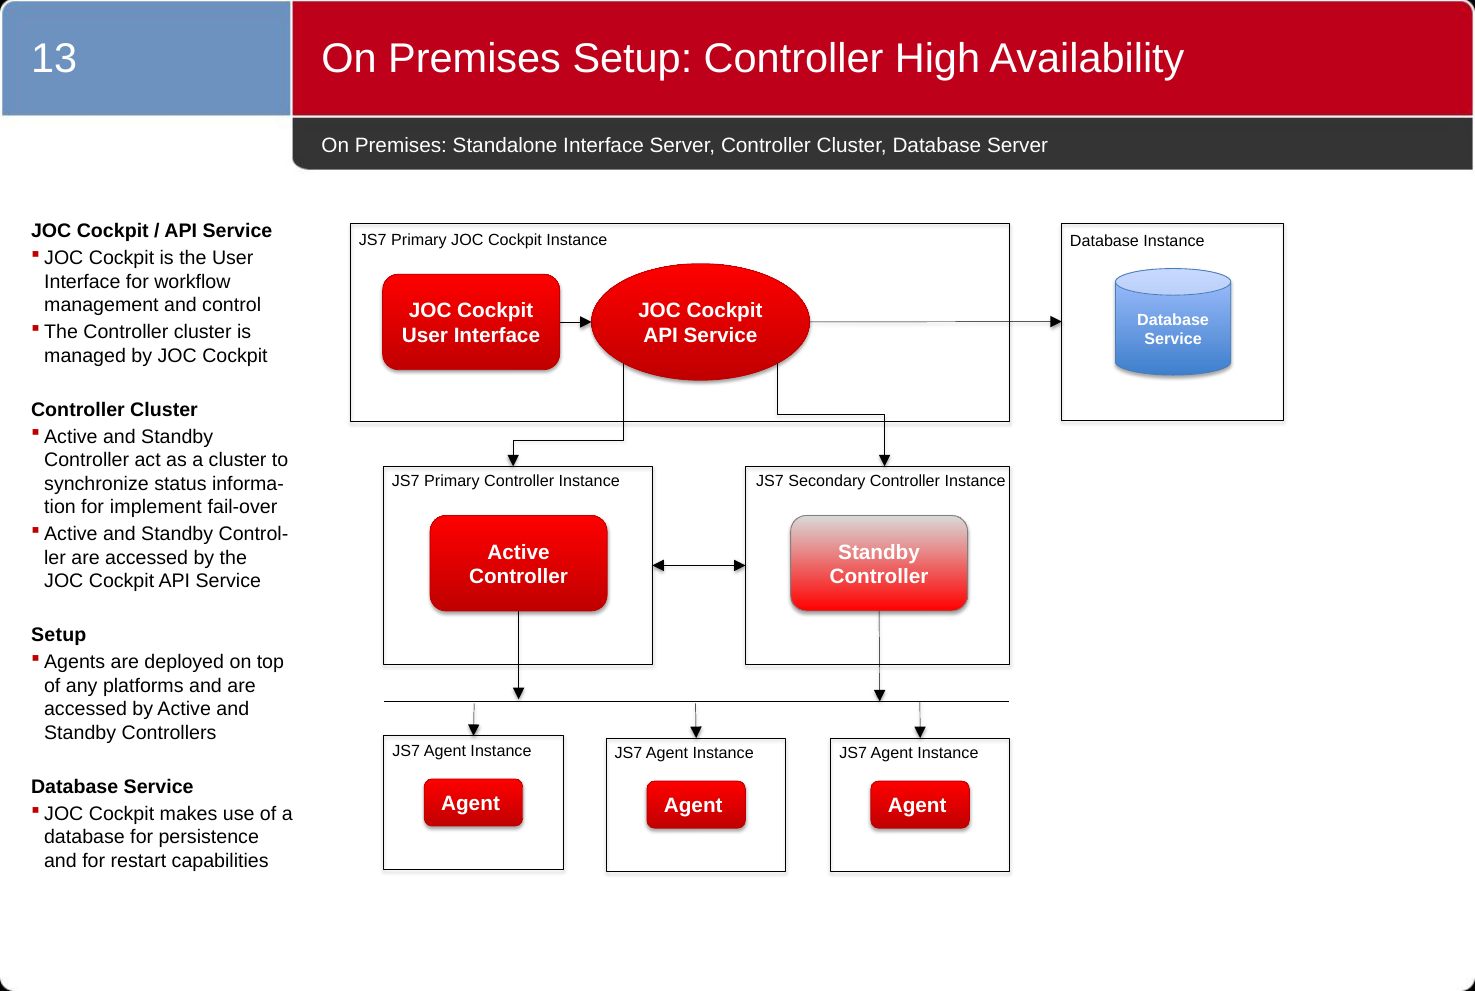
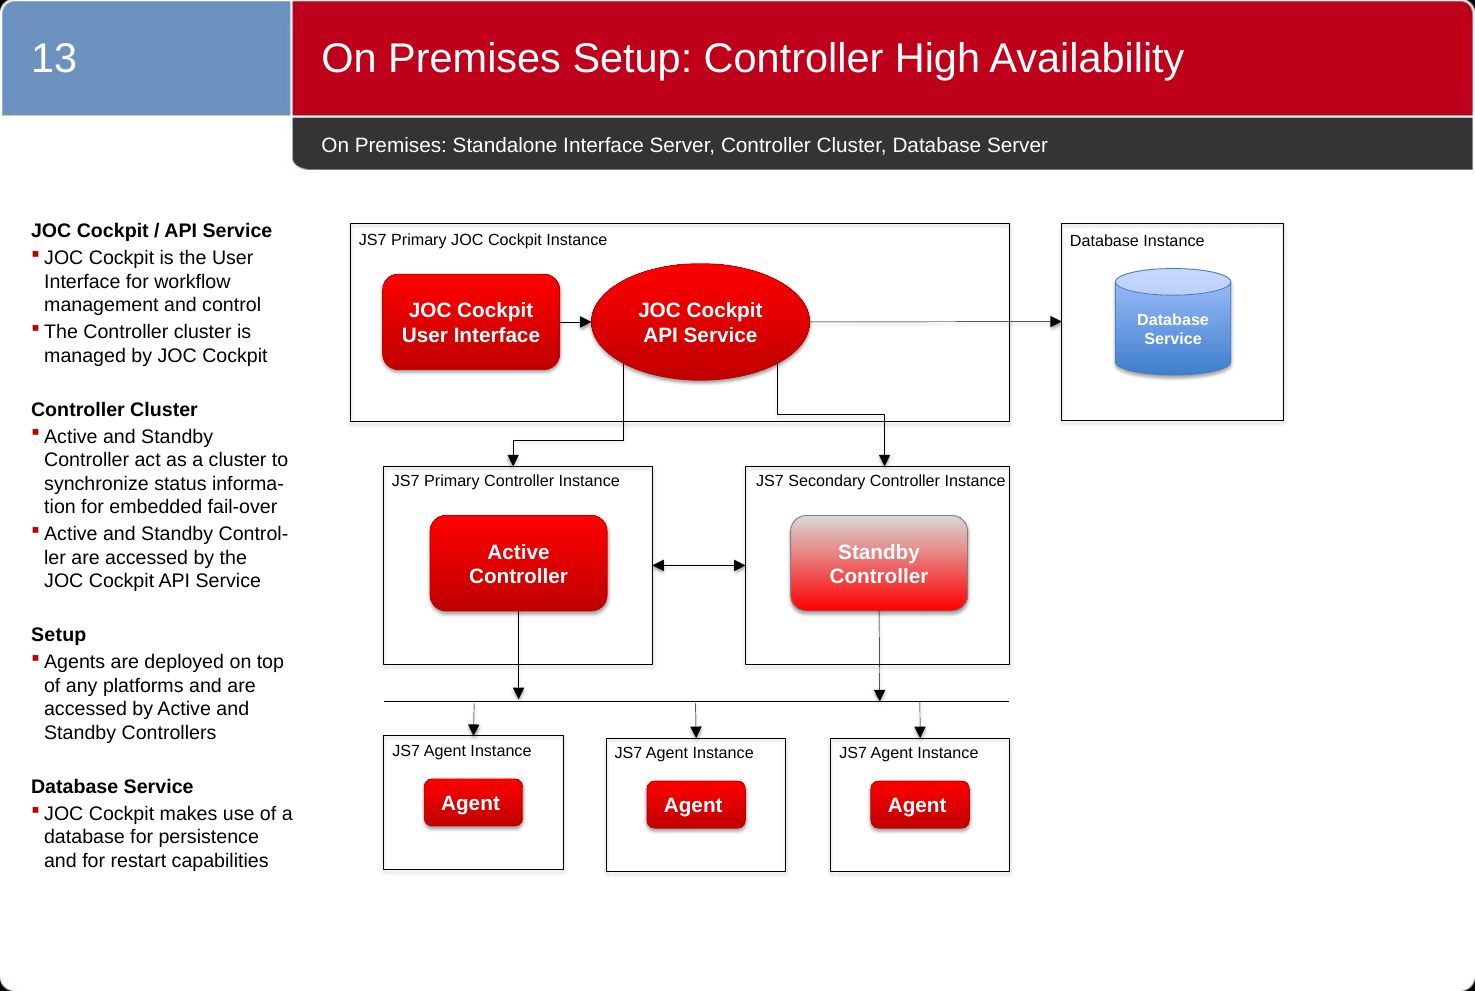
implement: implement -> embedded
